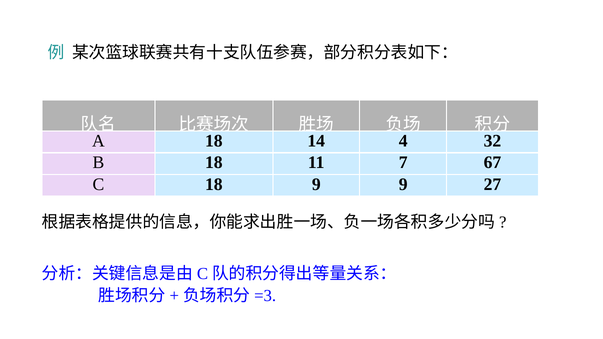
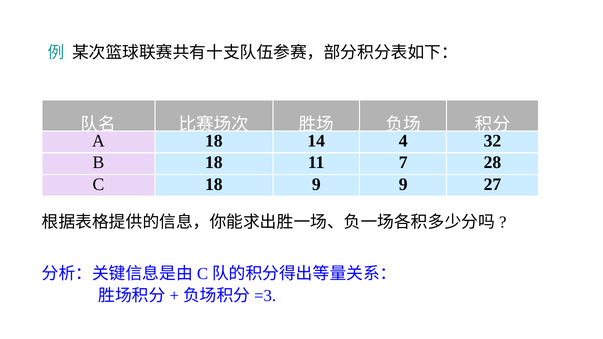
67: 67 -> 28
